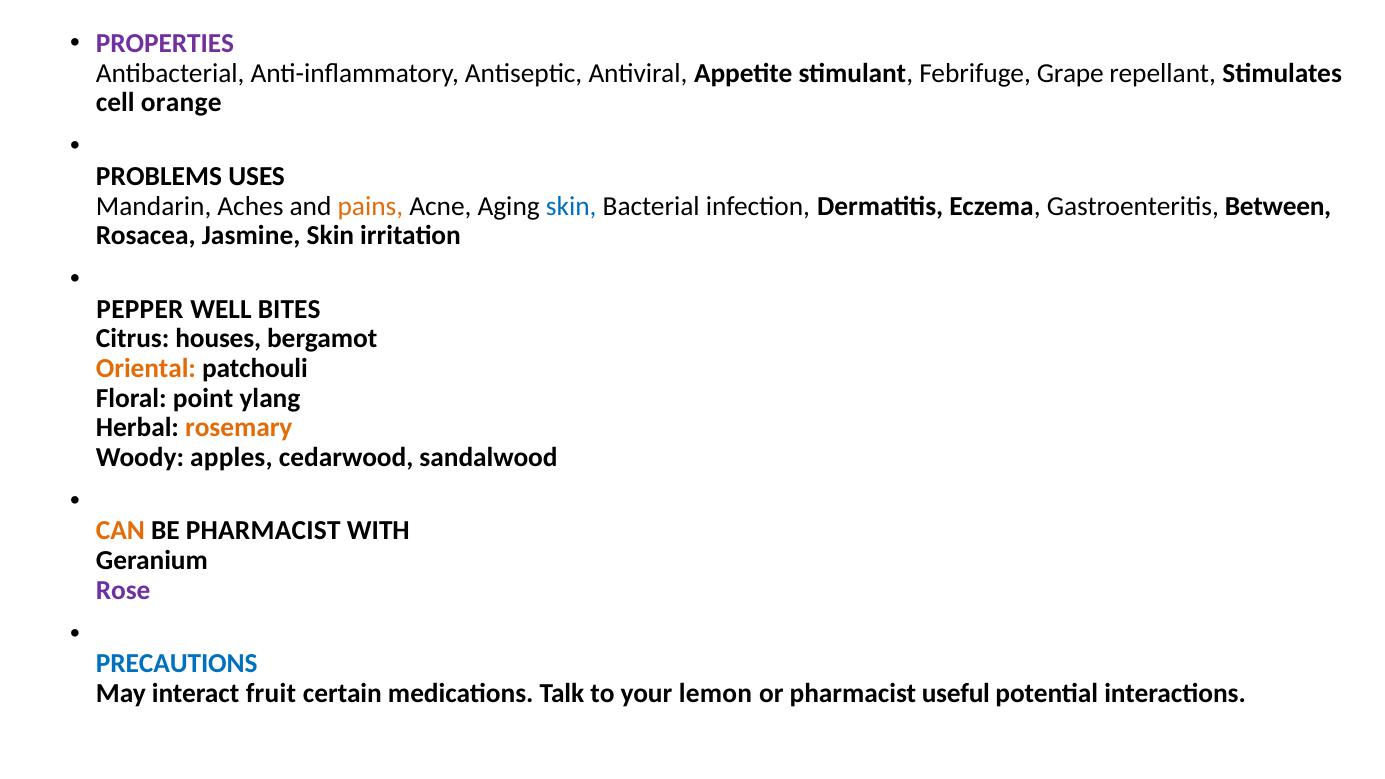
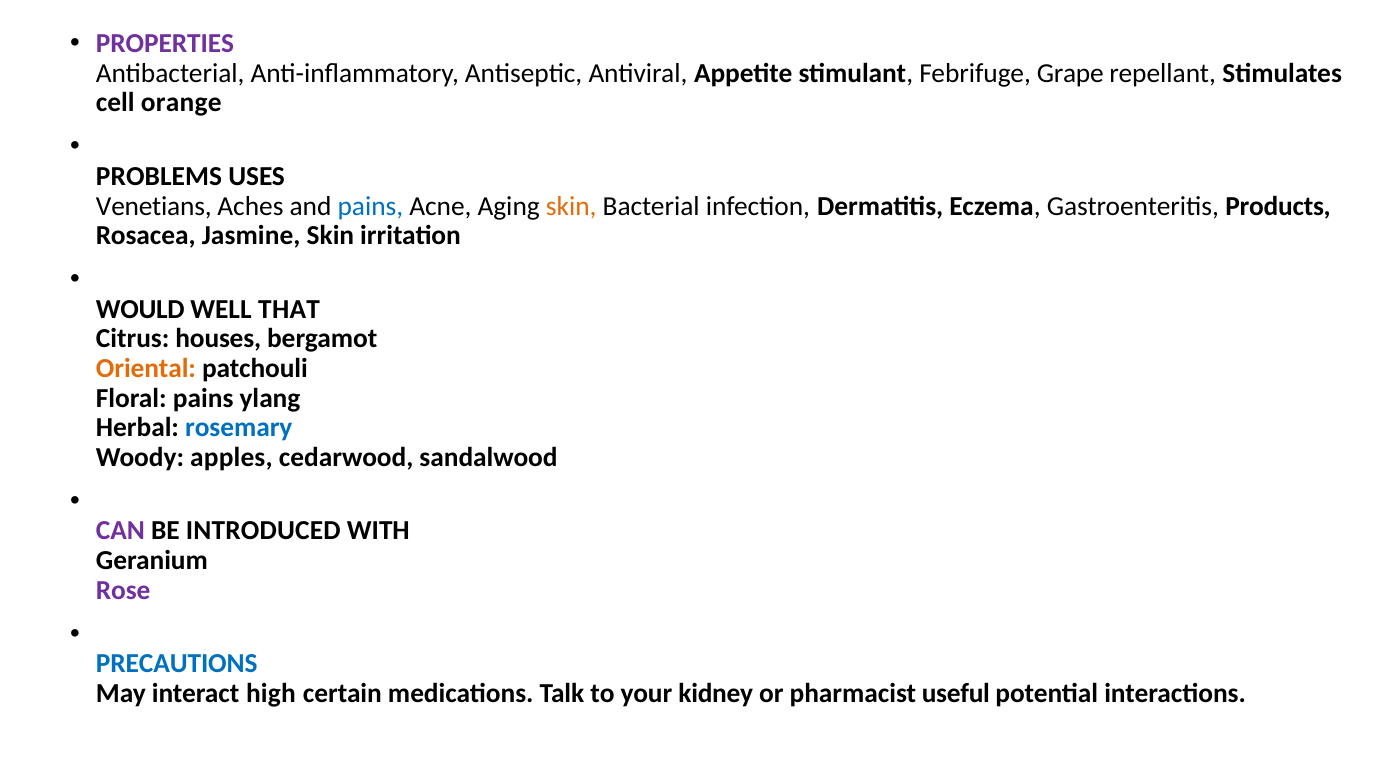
Mandarin: Mandarin -> Venetians
pains at (370, 206) colour: orange -> blue
skin at (571, 206) colour: blue -> orange
Between: Between -> Products
PEPPER: PEPPER -> WOULD
BITES: BITES -> THAT
Floral point: point -> pains
rosemary colour: orange -> blue
CAN colour: orange -> purple
BE PHARMACIST: PHARMACIST -> INTRODUCED
fruit: fruit -> high
lemon: lemon -> kidney
